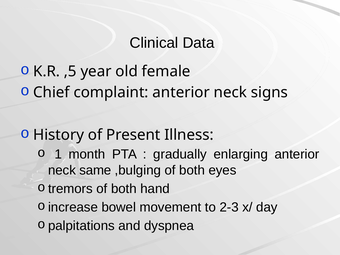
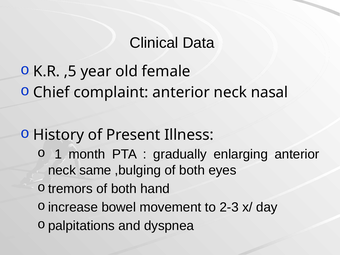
signs: signs -> nasal
